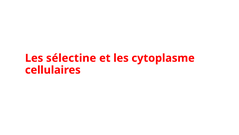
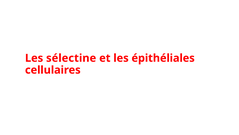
cytoplasme: cytoplasme -> épithéliales
